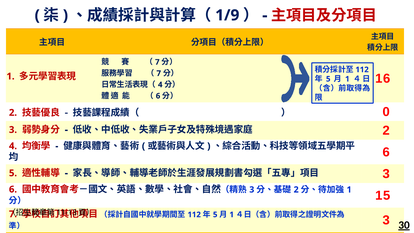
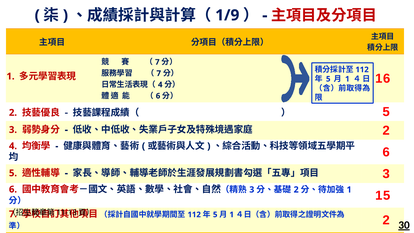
0 at (386, 112): 0 -> 5
3 at (386, 220): 3 -> 2
